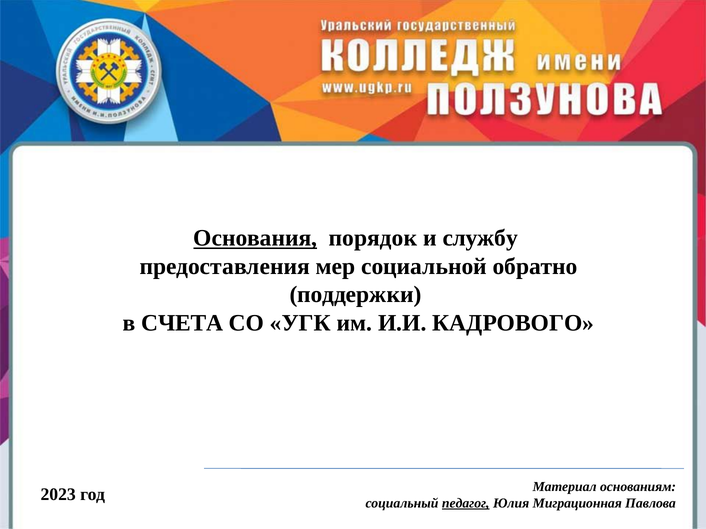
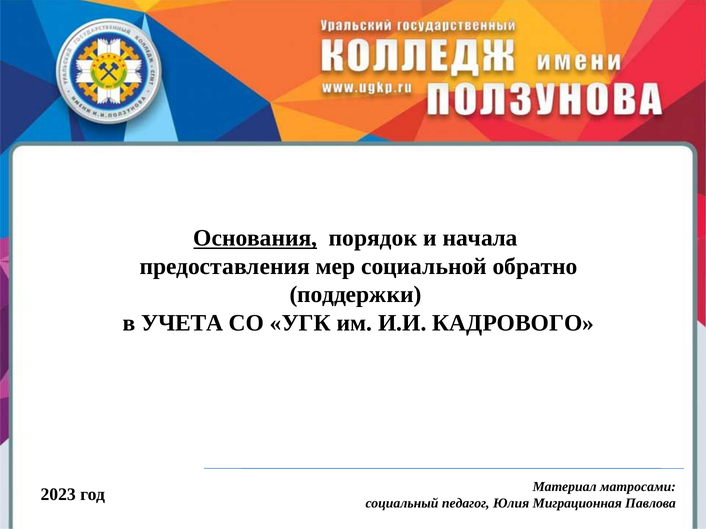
службу: службу -> начала
СЧЕТА: СЧЕТА -> УЧЕТА
основаниям: основаниям -> матросами
педагог underline: present -> none
